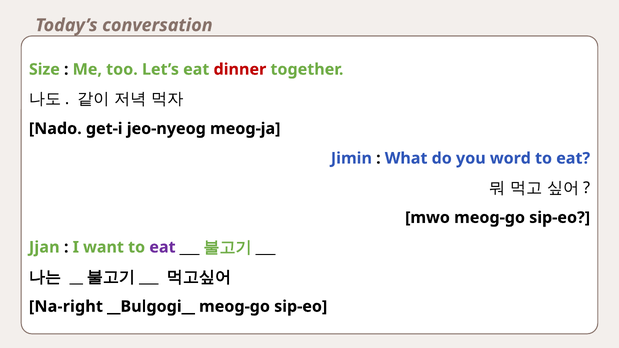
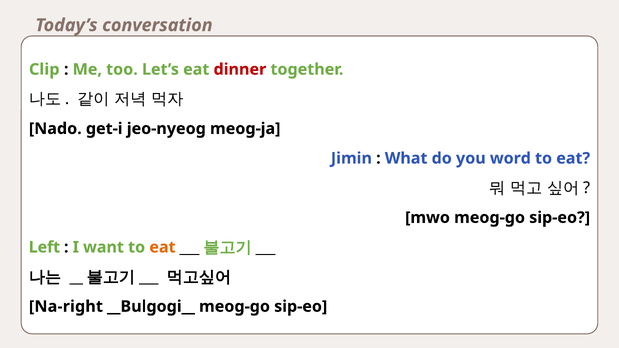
Size: Size -> Clip
Jjan: Jjan -> Left
eat at (162, 247) colour: purple -> orange
